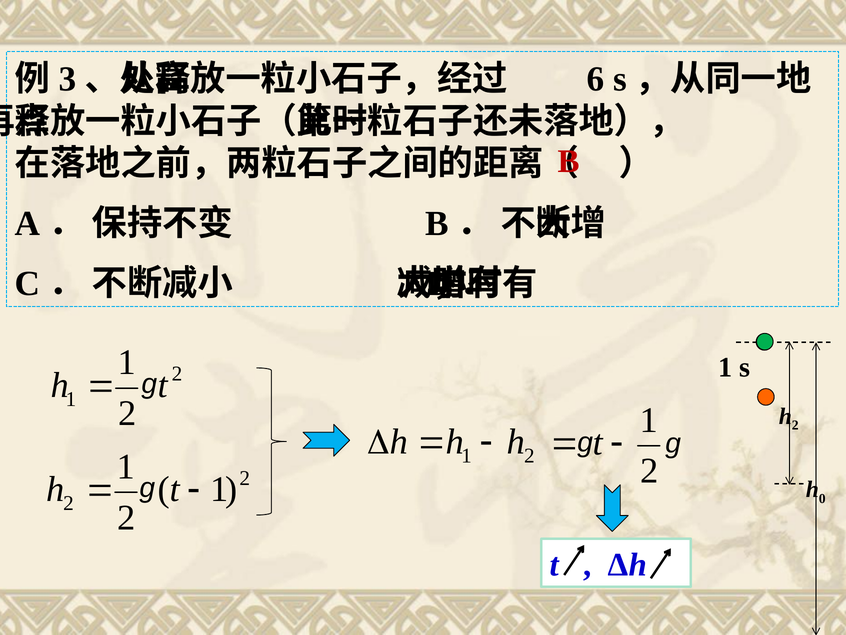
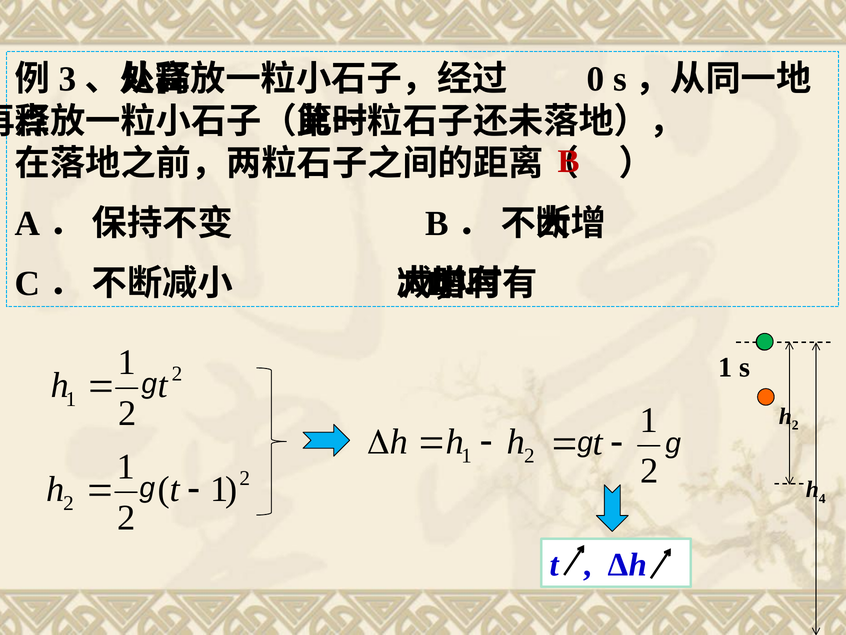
6: 6 -> 0
0: 0 -> 4
